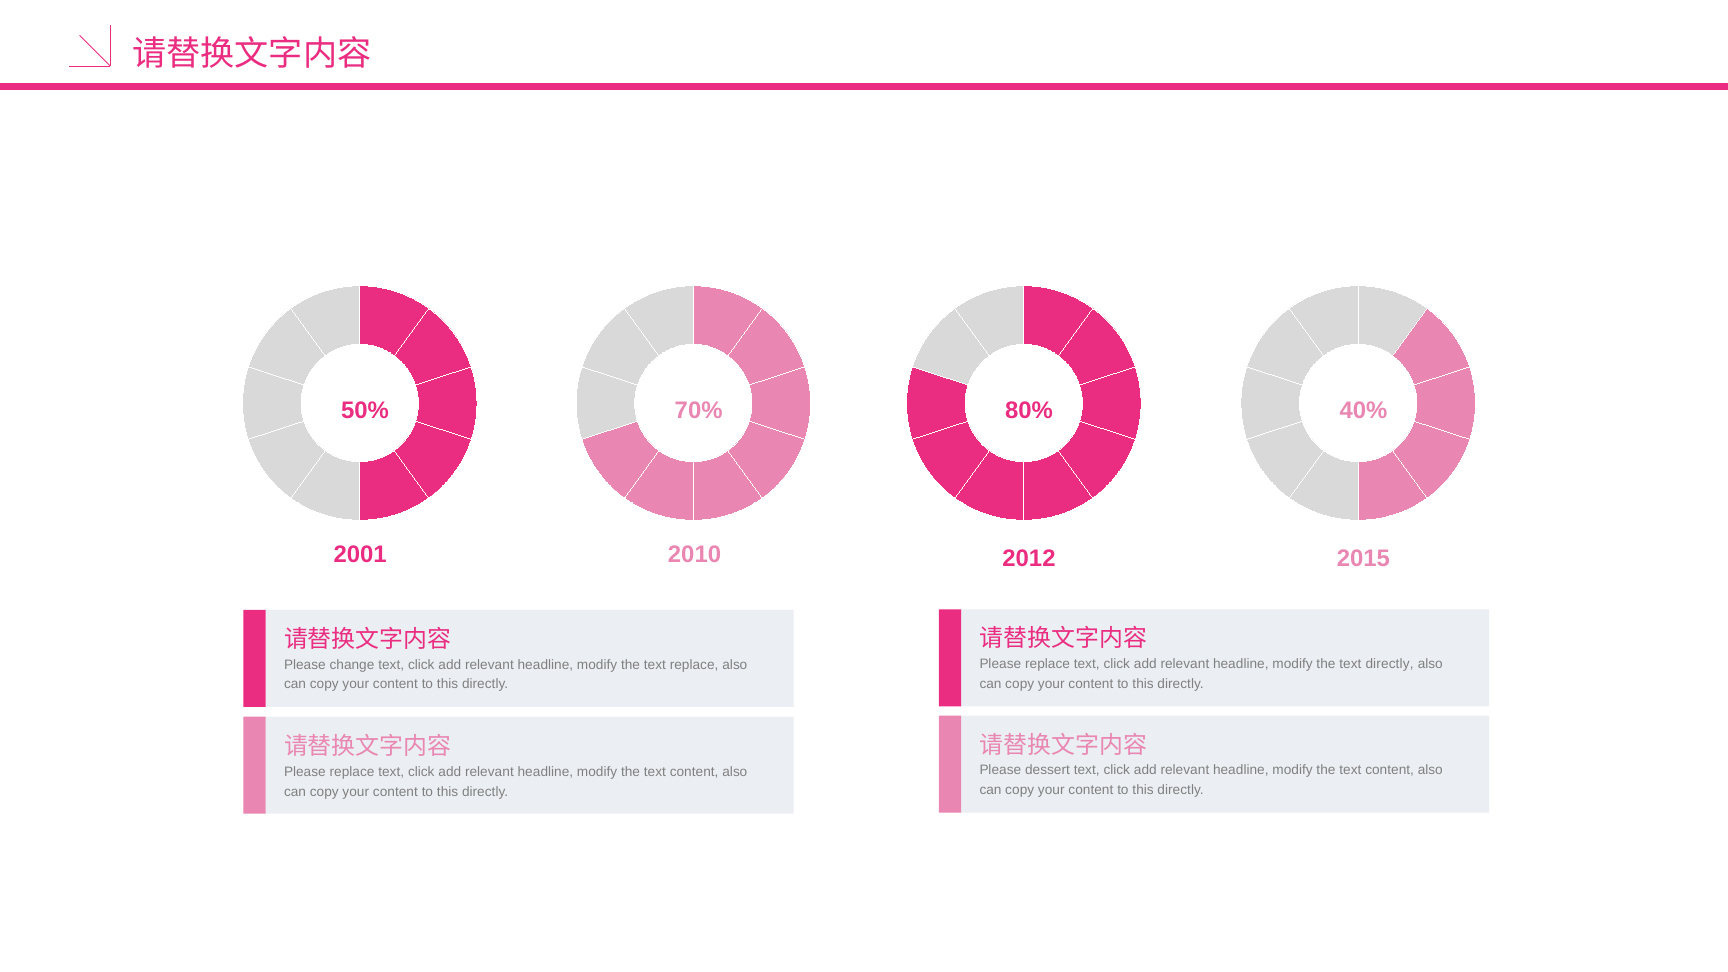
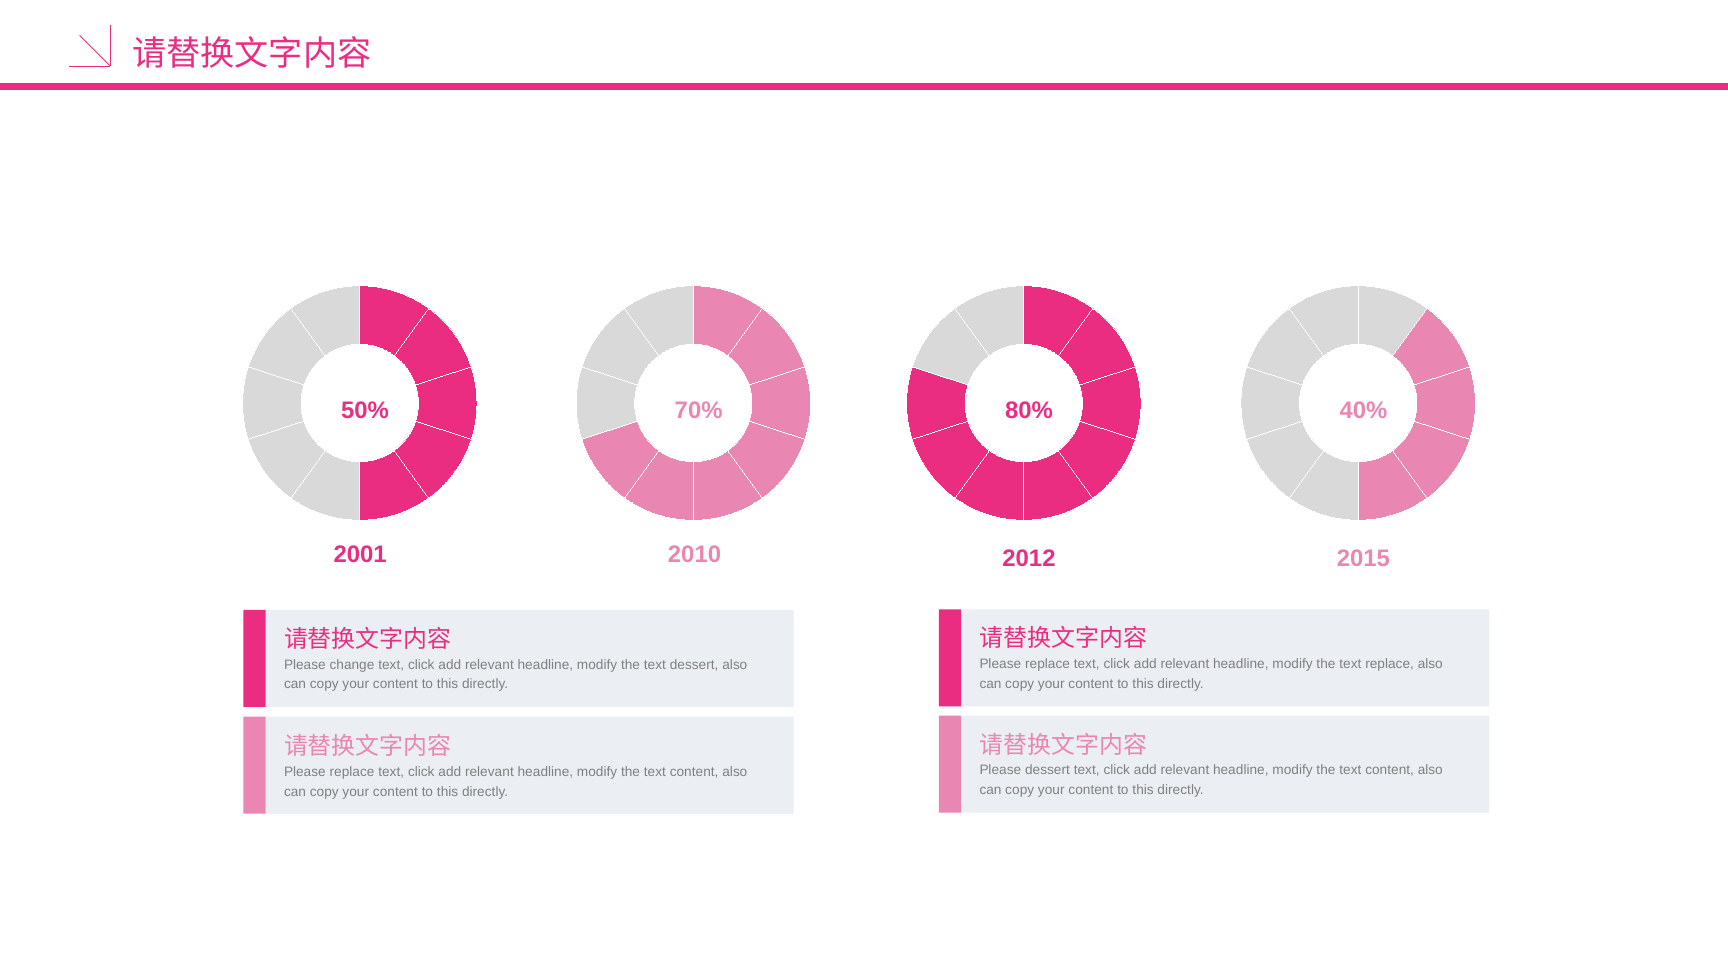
text directly: directly -> replace
text replace: replace -> dessert
